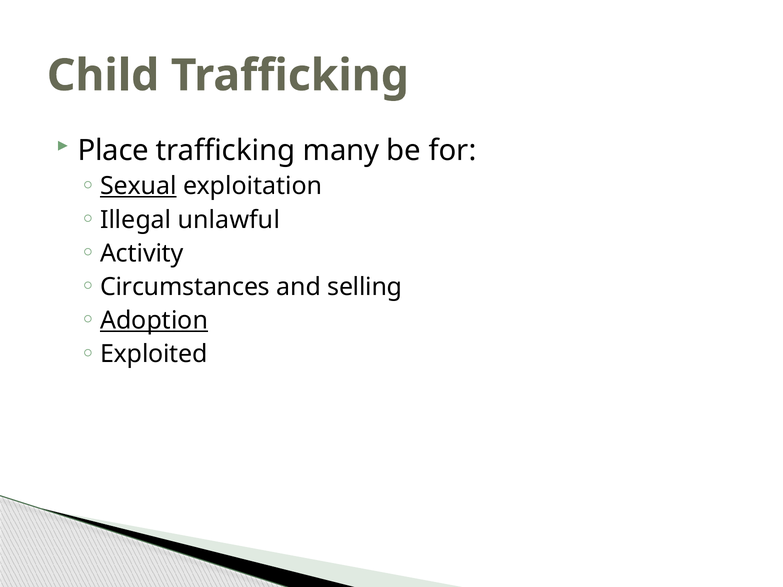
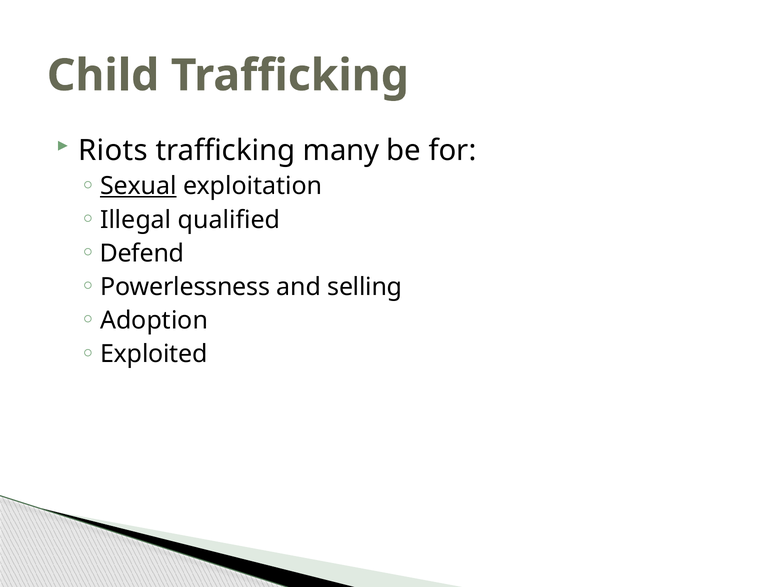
Place: Place -> Riots
unlawful: unlawful -> qualified
Activity: Activity -> Defend
Circumstances: Circumstances -> Powerlessness
Adoption underline: present -> none
